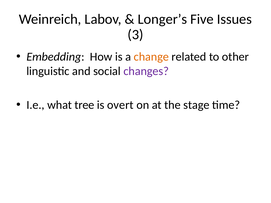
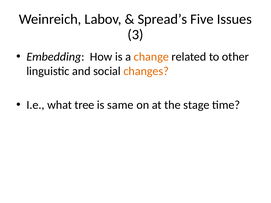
Longer’s: Longer’s -> Spread’s
changes colour: purple -> orange
overt: overt -> same
